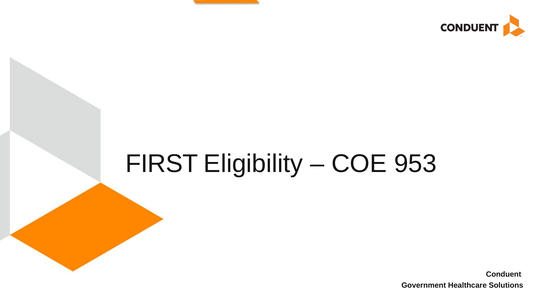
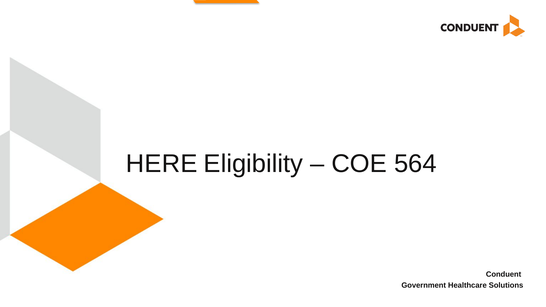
FIRST: FIRST -> HERE
953: 953 -> 564
